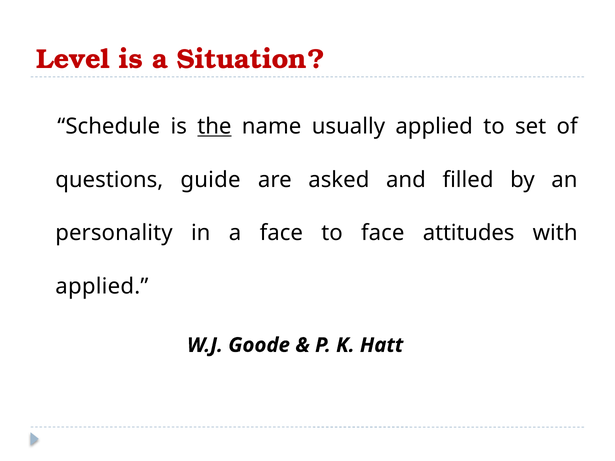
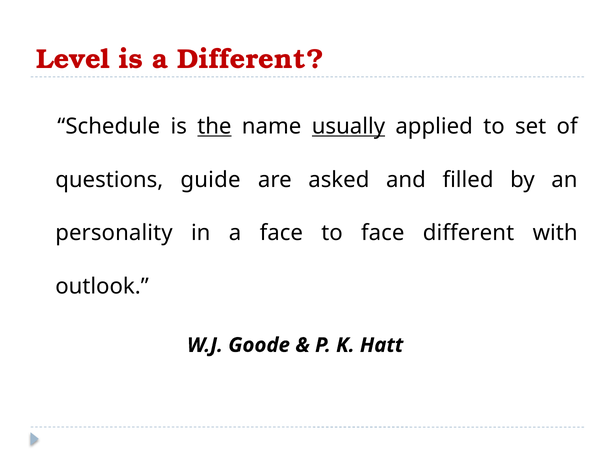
a Situation: Situation -> Different
usually underline: none -> present
face attitudes: attitudes -> different
applied at (102, 286): applied -> outlook
